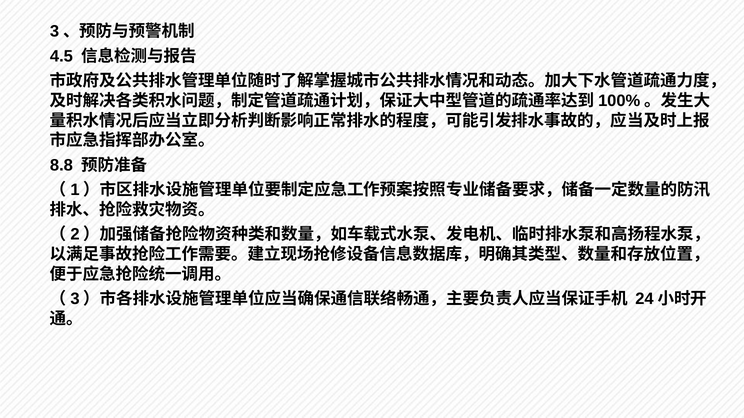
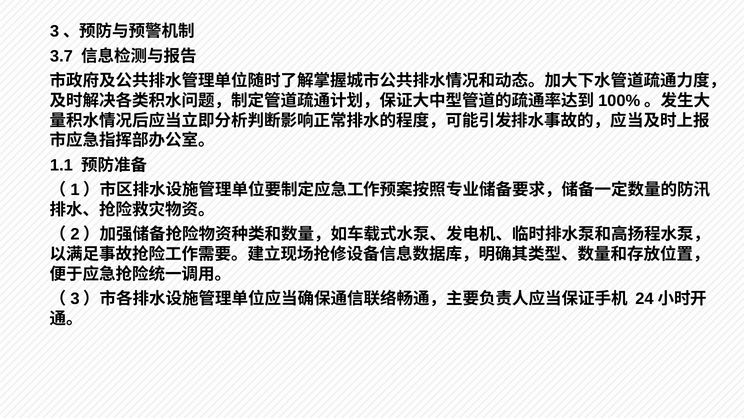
4.5: 4.5 -> 3.7
8.8: 8.8 -> 1.1
